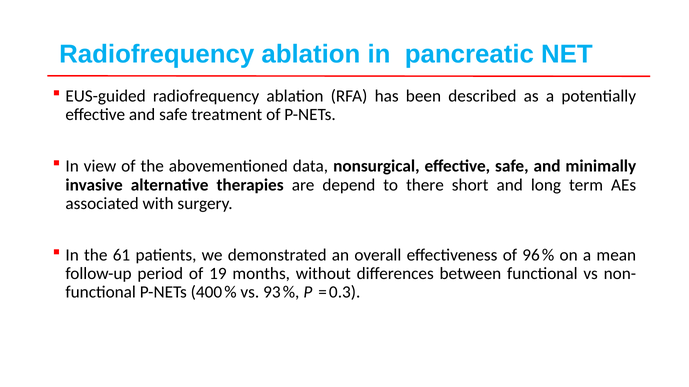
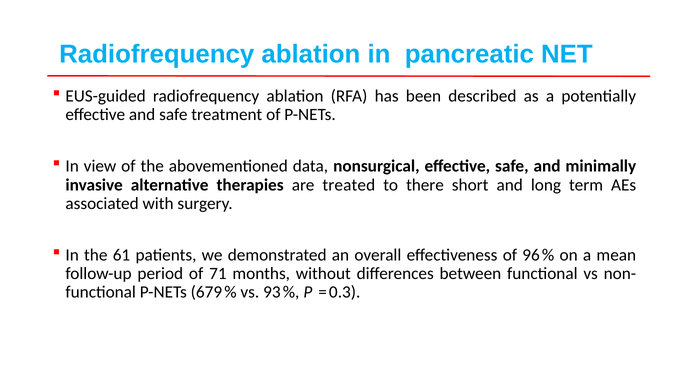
depend: depend -> treated
19: 19 -> 71
400: 400 -> 679
